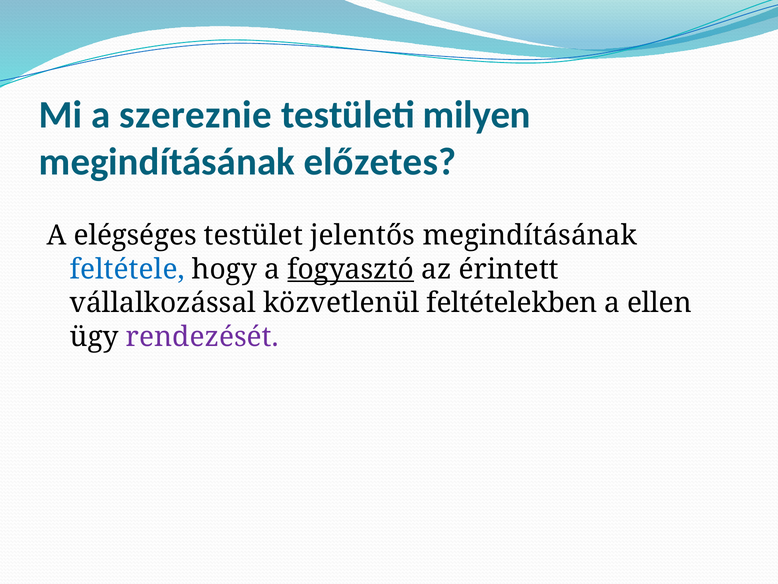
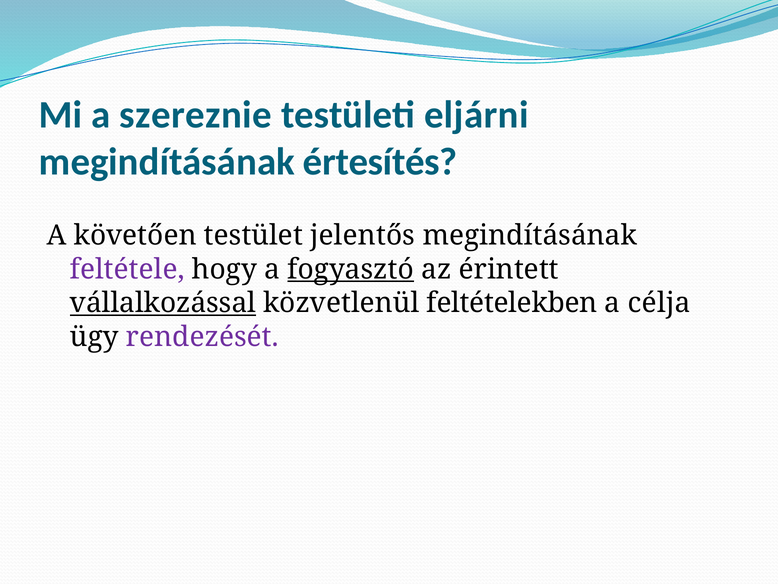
milyen: milyen -> eljárni
előzetes: előzetes -> értesítés
elégséges: elégséges -> követően
feltétele colour: blue -> purple
vállalkozással underline: none -> present
ellen: ellen -> célja
